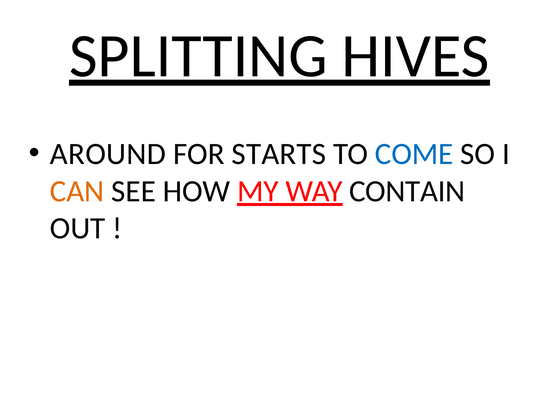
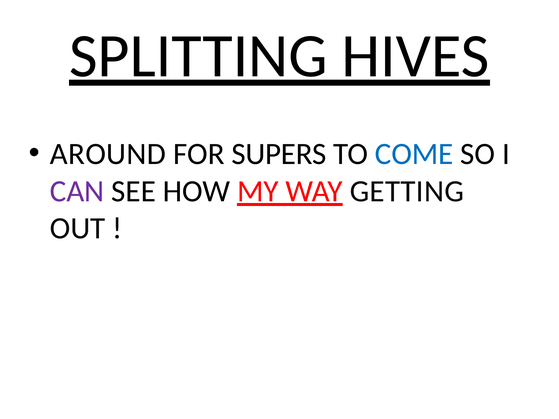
STARTS: STARTS -> SUPERS
CAN colour: orange -> purple
CONTAIN: CONTAIN -> GETTING
